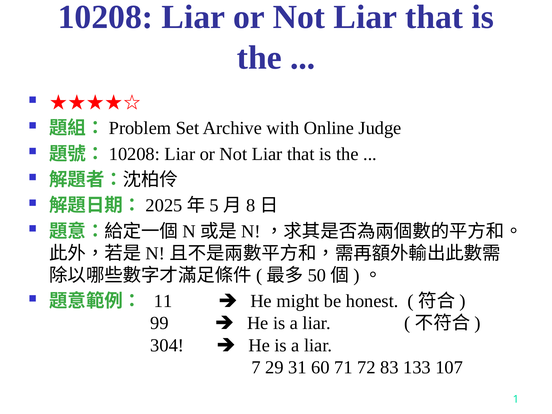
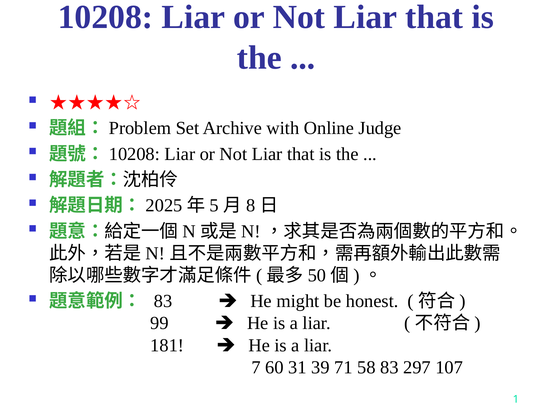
11 at (163, 301): 11 -> 83
304: 304 -> 181
29: 29 -> 60
60: 60 -> 39
72: 72 -> 58
133: 133 -> 297
